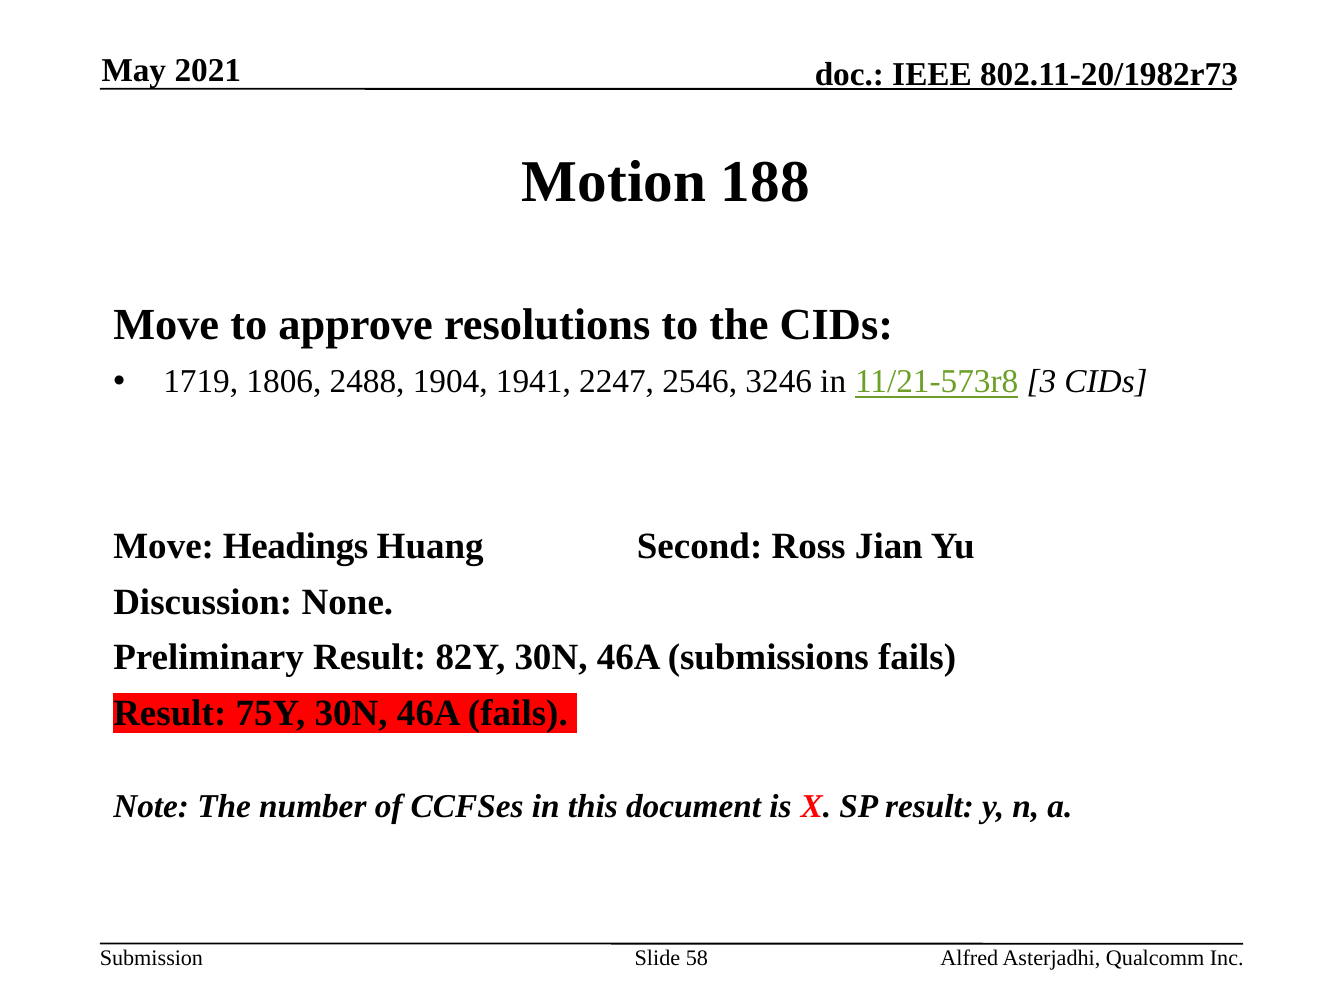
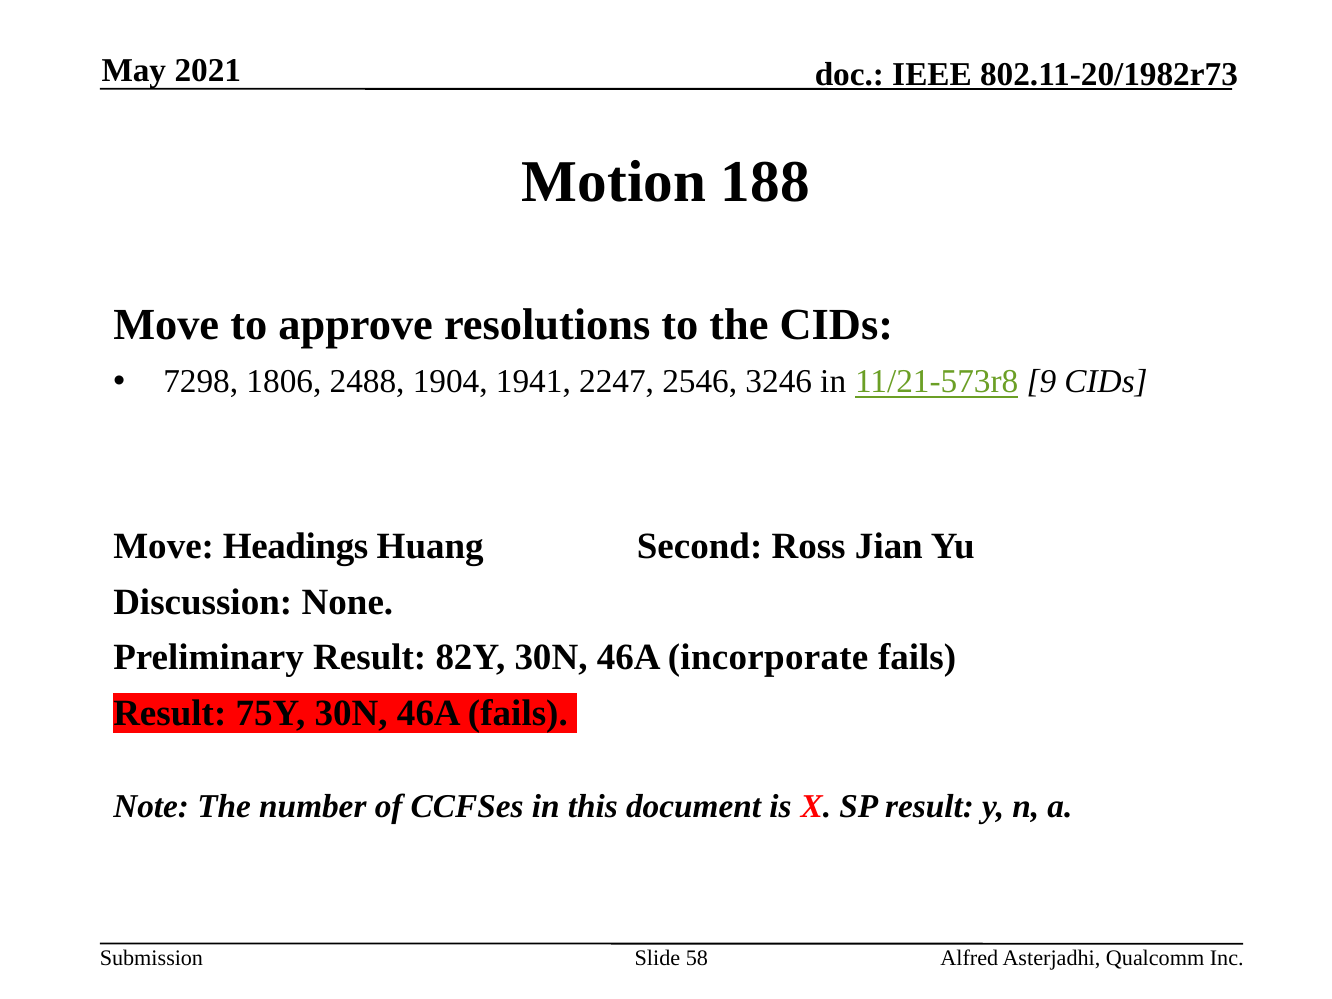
1719: 1719 -> 7298
3: 3 -> 9
submissions: submissions -> incorporate
